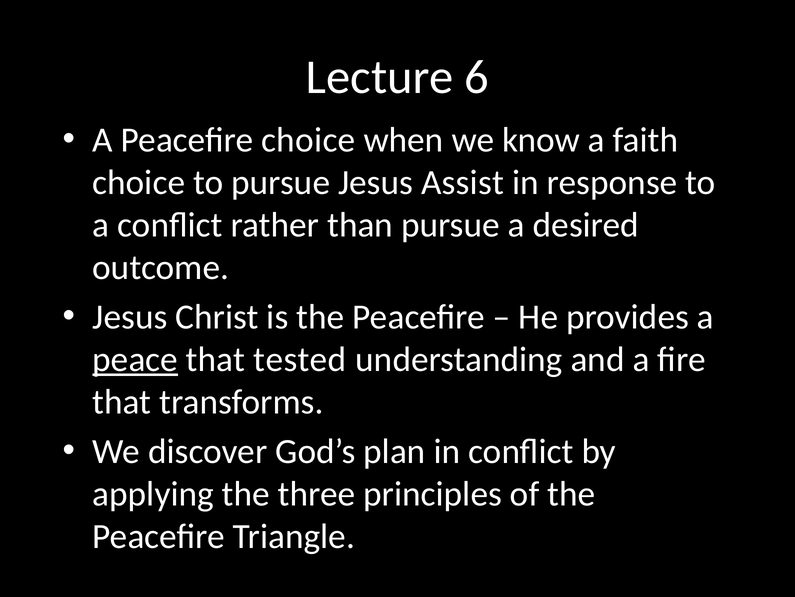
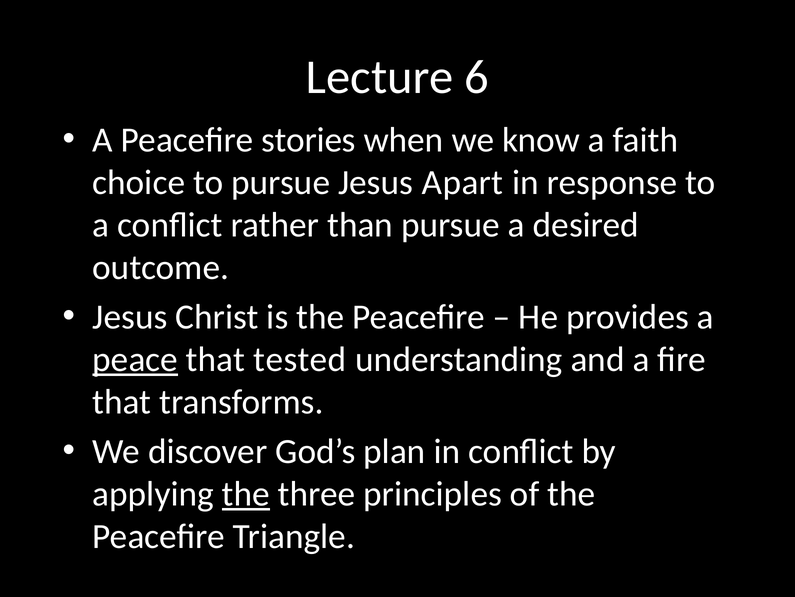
Peacefire choice: choice -> stories
Assist: Assist -> Apart
the at (246, 493) underline: none -> present
